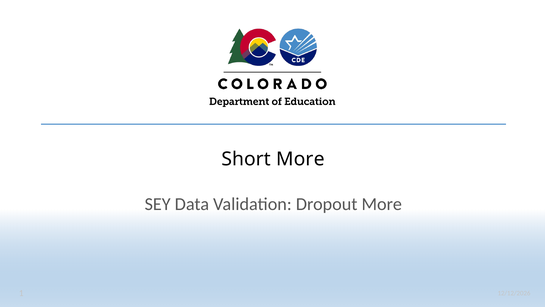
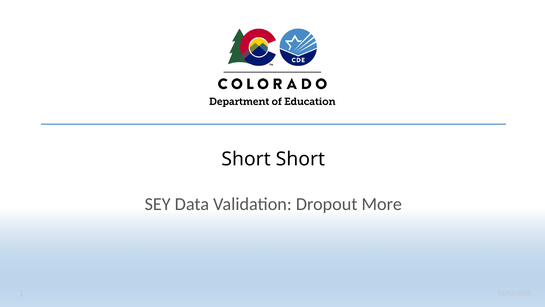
Short More: More -> Short
